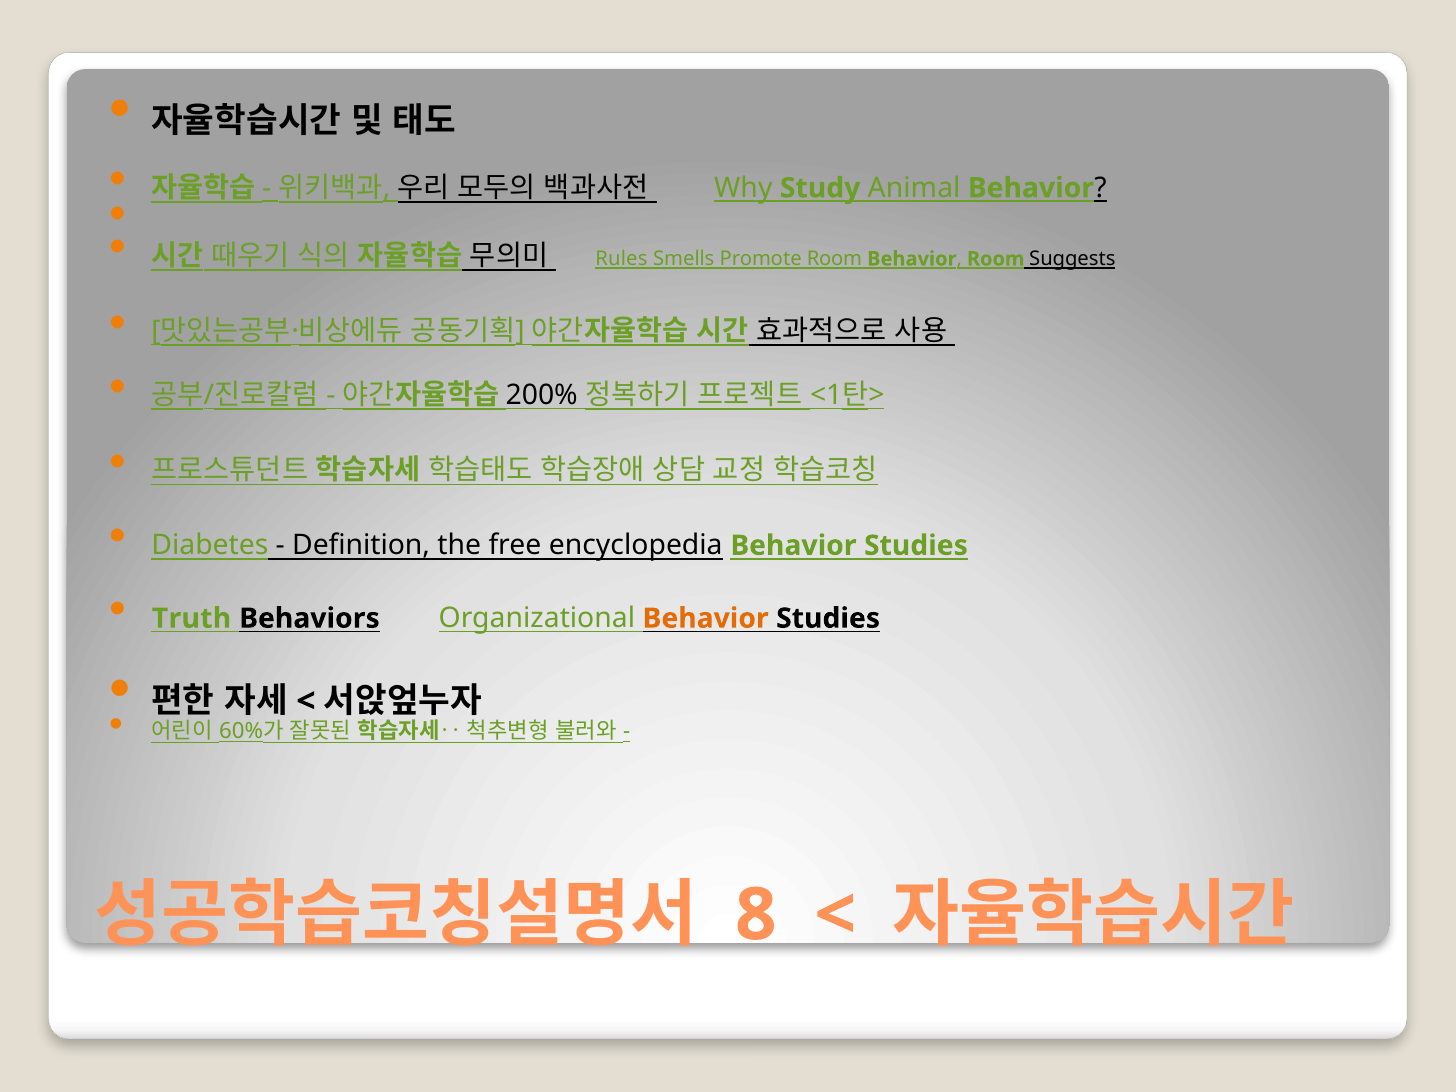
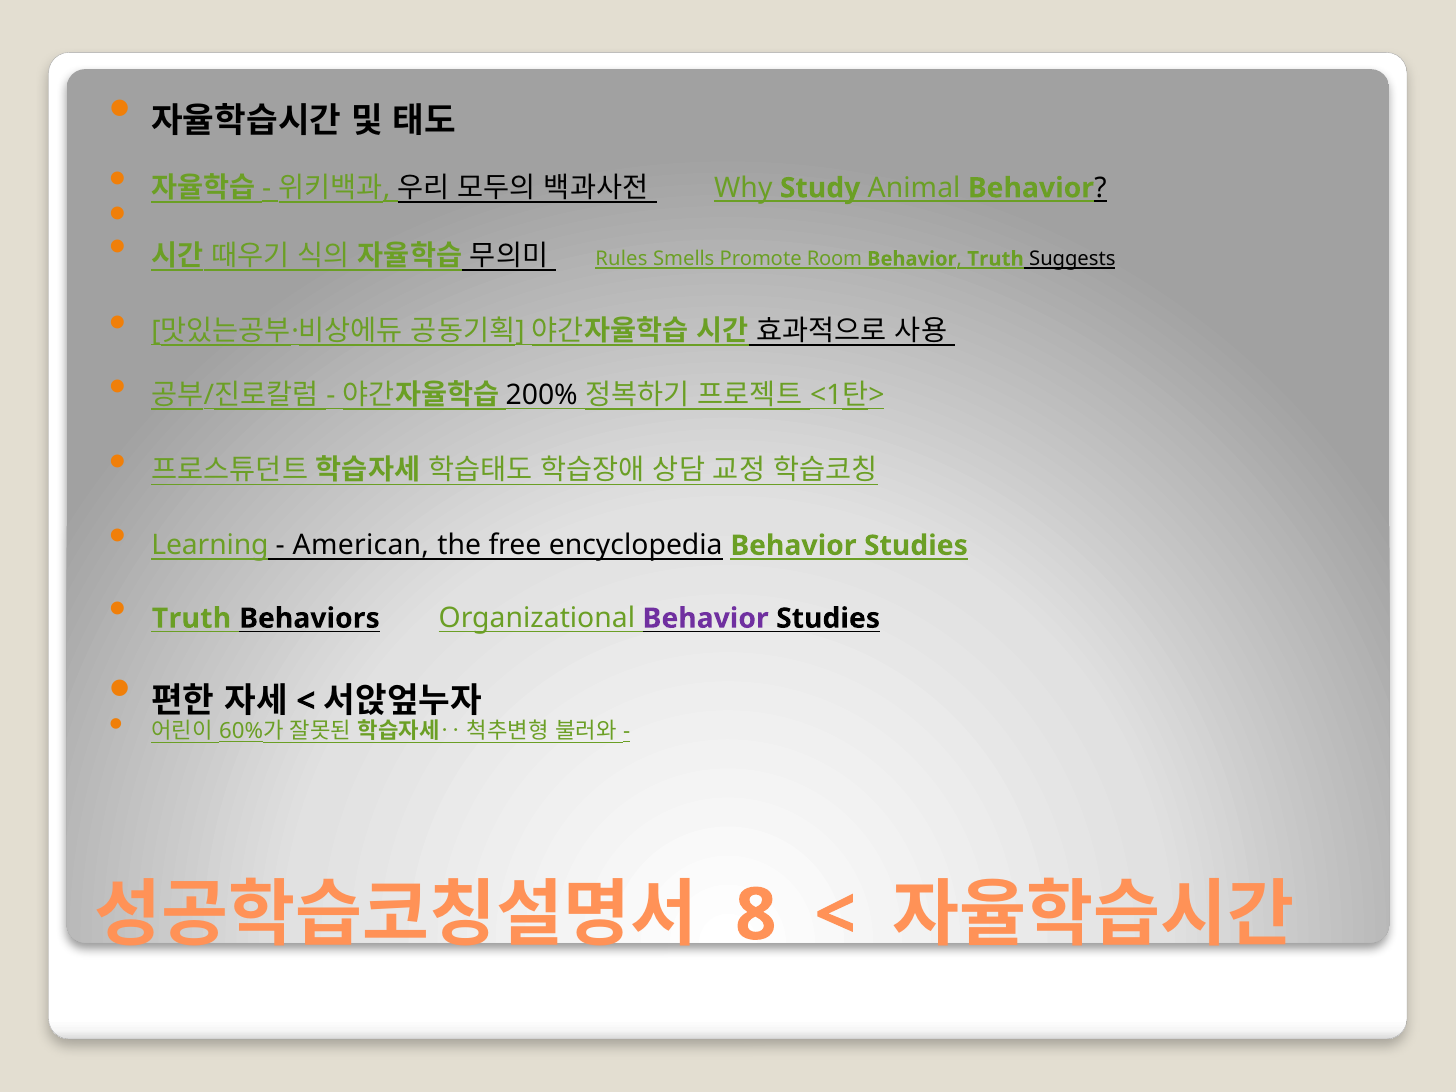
Behavior Room: Room -> Truth
Diabetes: Diabetes -> Learning
Definition: Definition -> American
Behavior at (706, 618) colour: orange -> purple
